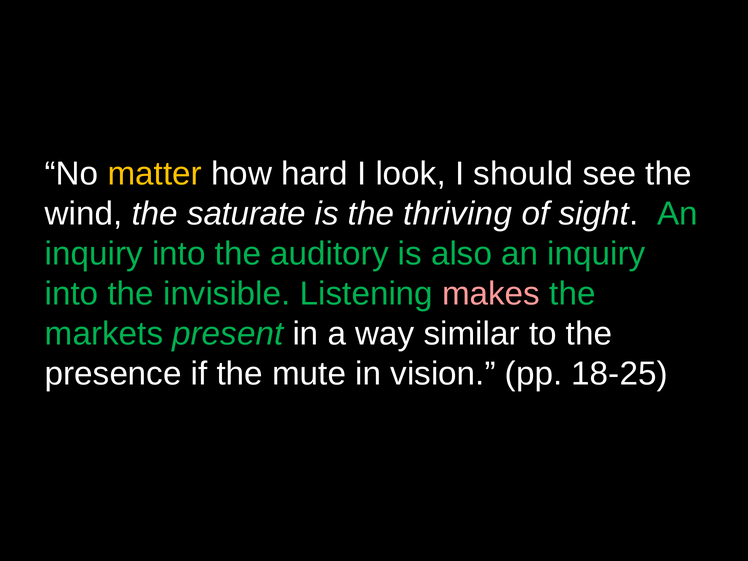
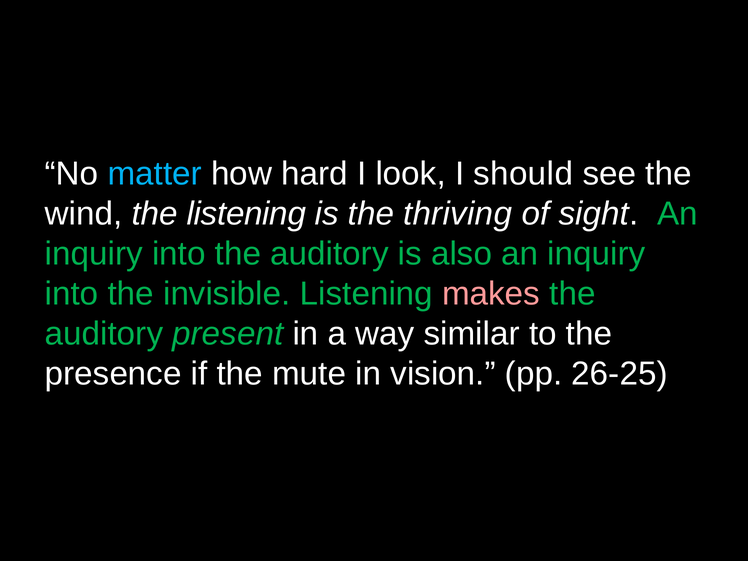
matter colour: yellow -> light blue
the saturate: saturate -> listening
markets at (104, 334): markets -> auditory
18-25: 18-25 -> 26-25
